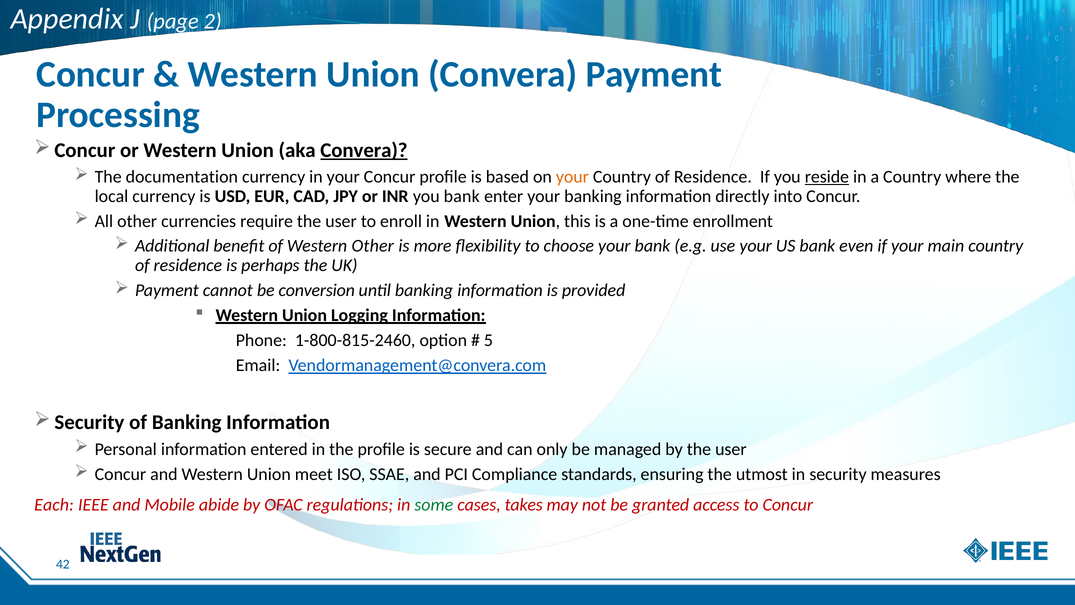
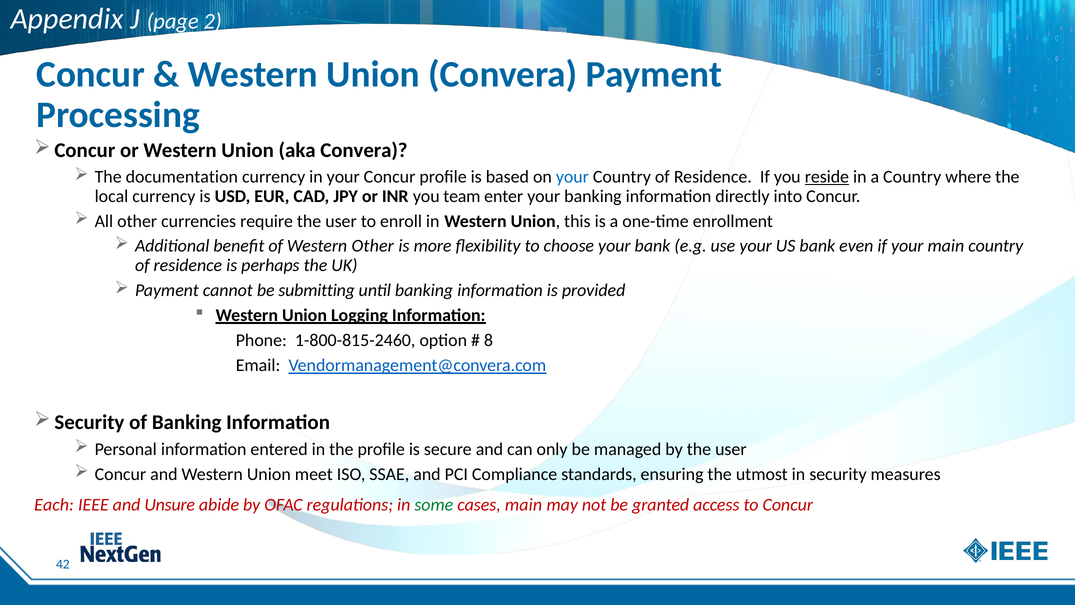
Convera at (364, 150) underline: present -> none
your at (572, 177) colour: orange -> blue
you bank: bank -> team
conversion: conversion -> submitting
5: 5 -> 8
Mobile: Mobile -> Unsure
cases takes: takes -> main
